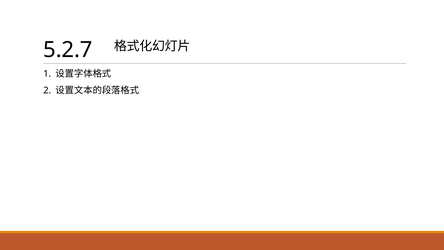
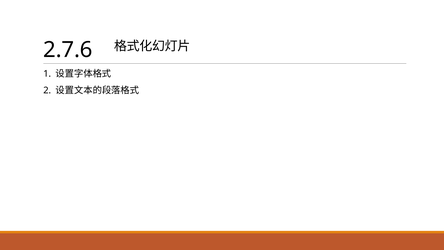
5.2.7: 5.2.7 -> 2.7.6
